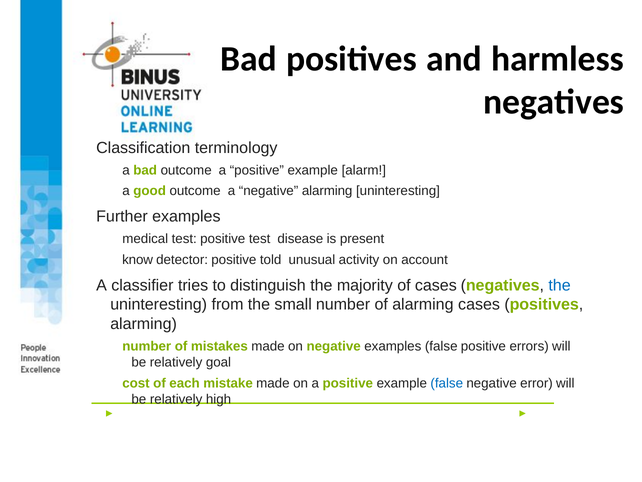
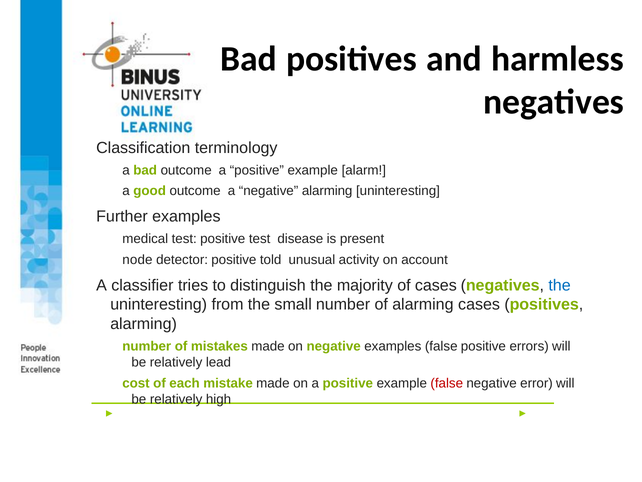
know: know -> node
goal: goal -> lead
false at (447, 383) colour: blue -> red
